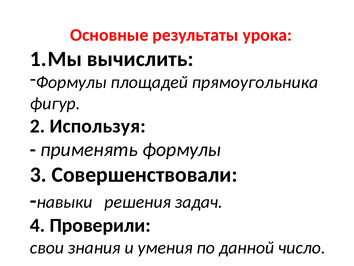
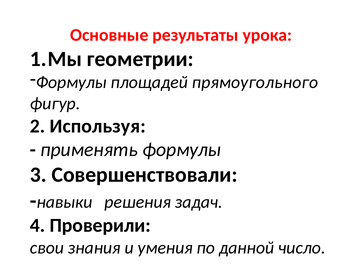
вычислить: вычислить -> геометрии
прямоугольника: прямоугольника -> прямоугольного
